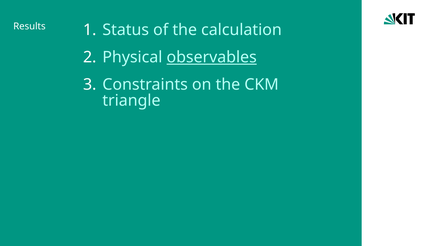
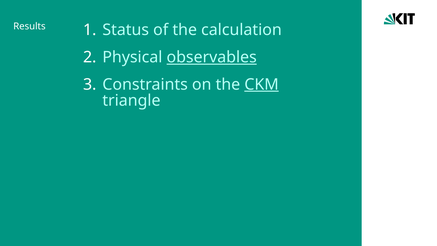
CKM underline: none -> present
